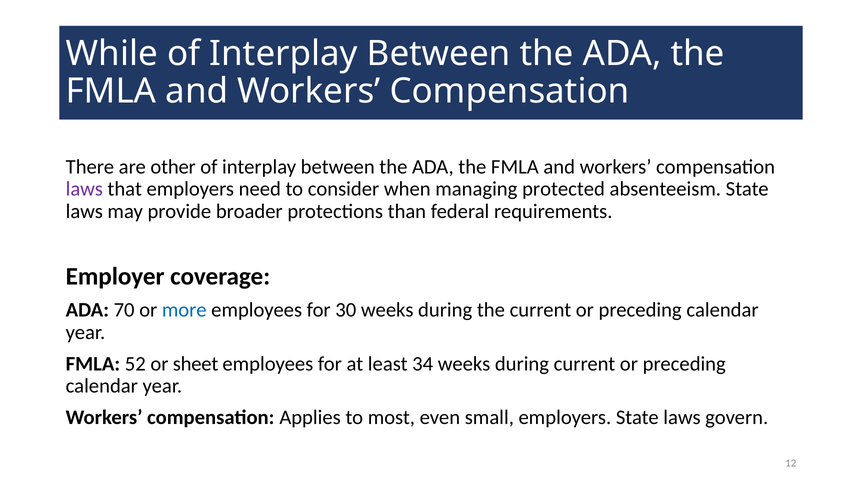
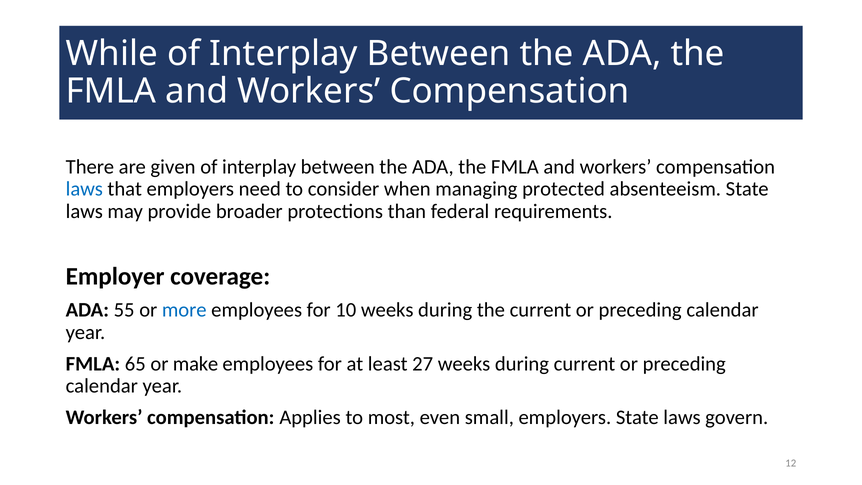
other: other -> given
laws at (84, 189) colour: purple -> blue
70: 70 -> 55
30: 30 -> 10
52: 52 -> 65
sheet: sheet -> make
34: 34 -> 27
